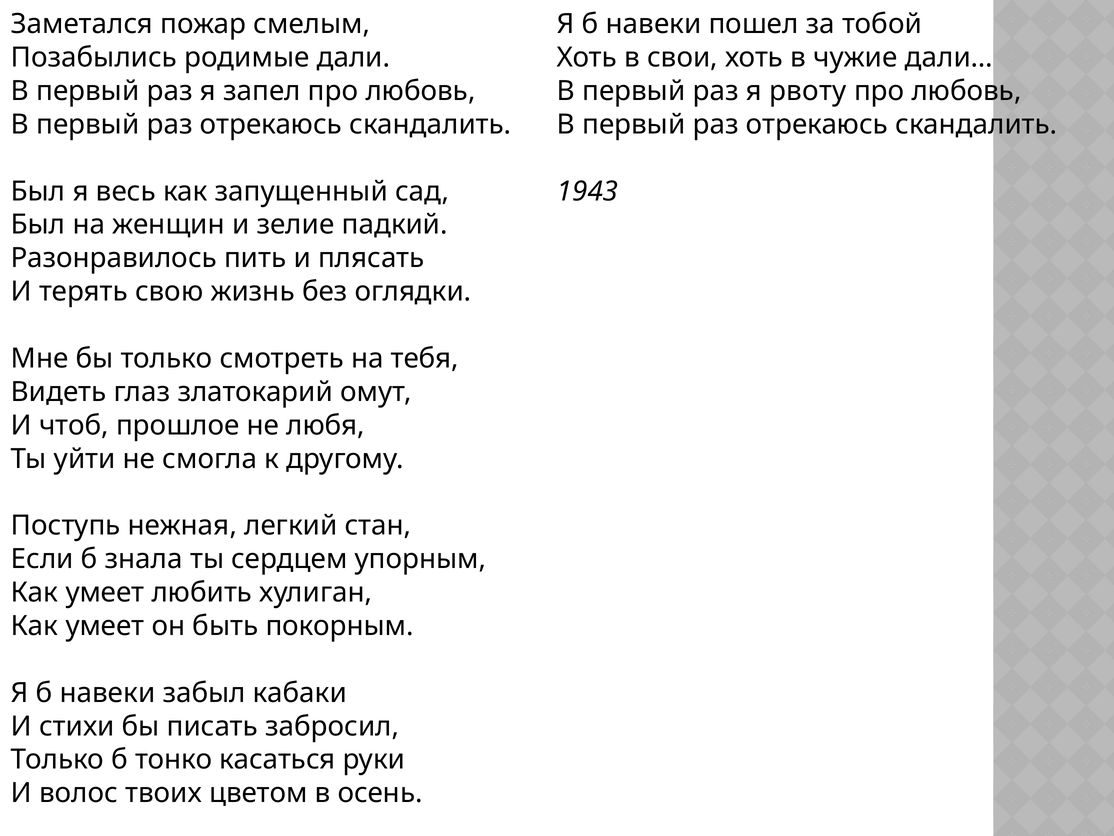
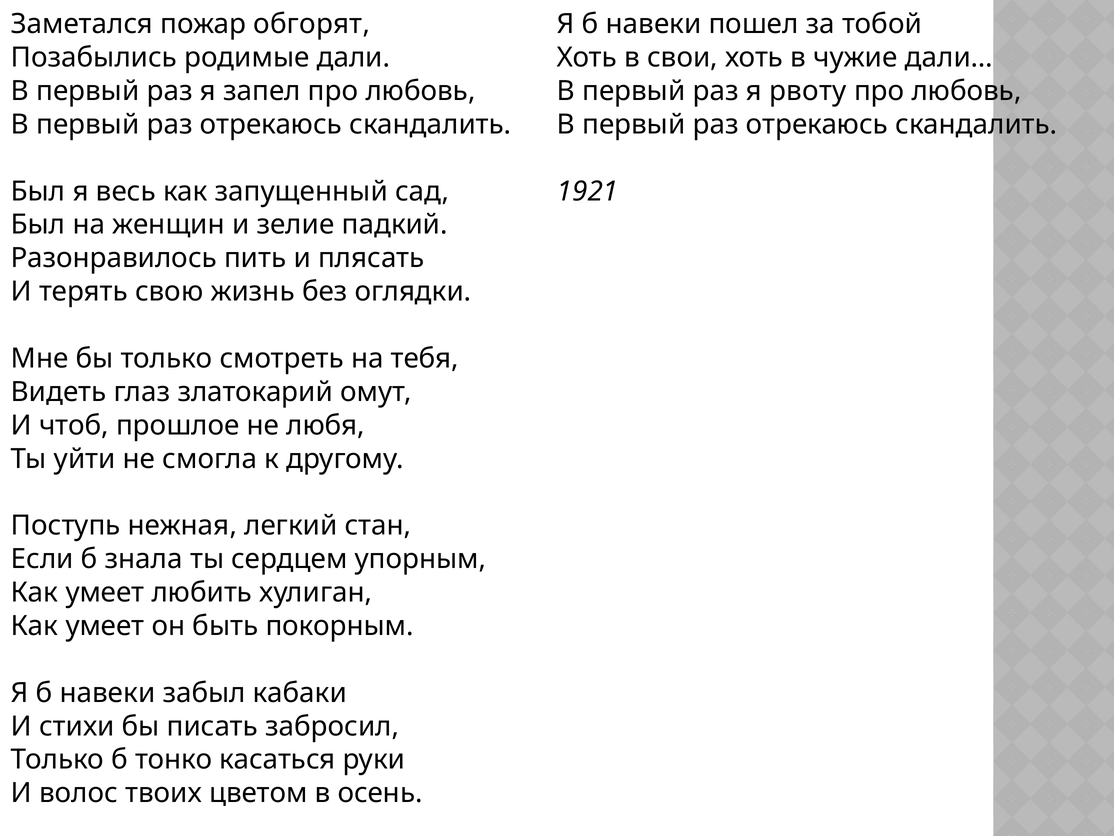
смелым: смелым -> обгорят
1943: 1943 -> 1921
